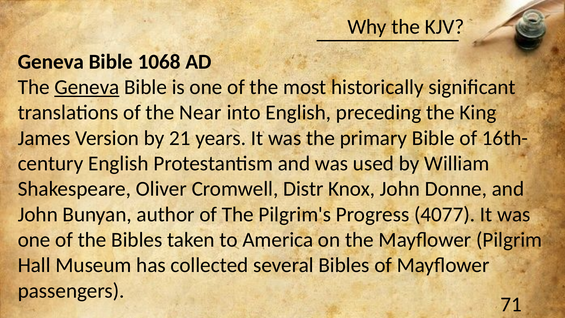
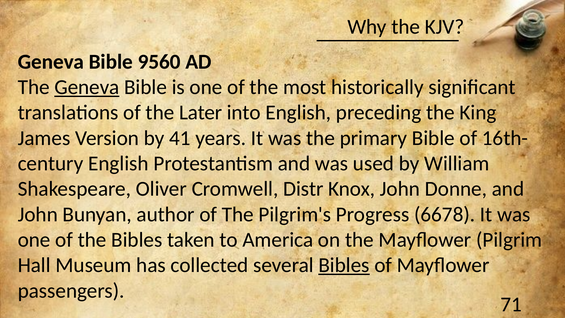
1068: 1068 -> 9560
Near: Near -> Later
21: 21 -> 41
4077: 4077 -> 6678
Bibles at (344, 265) underline: none -> present
